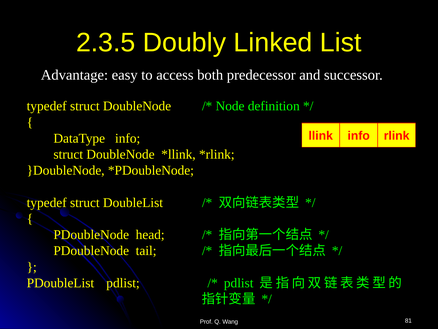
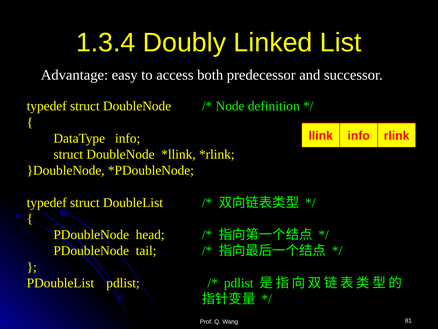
2.3.5: 2.3.5 -> 1.3.4
